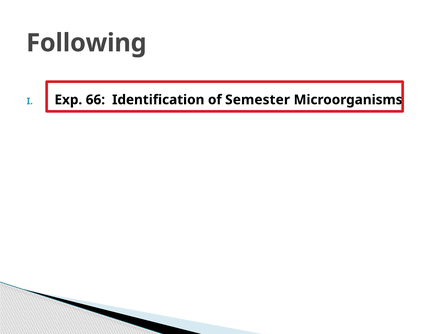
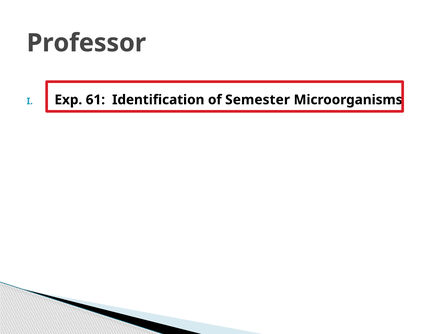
Following: Following -> Professor
66: 66 -> 61
